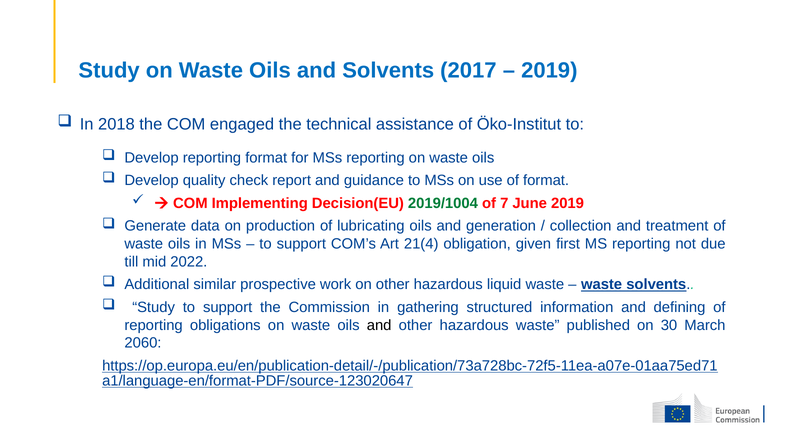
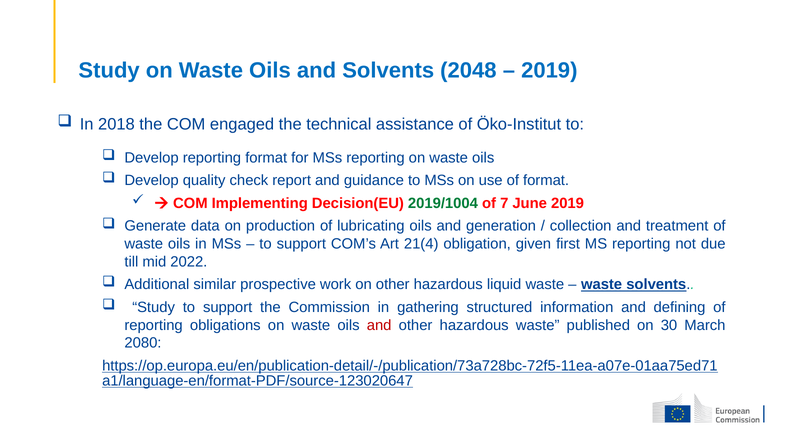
2017: 2017 -> 2048
and at (379, 325) colour: black -> red
2060: 2060 -> 2080
